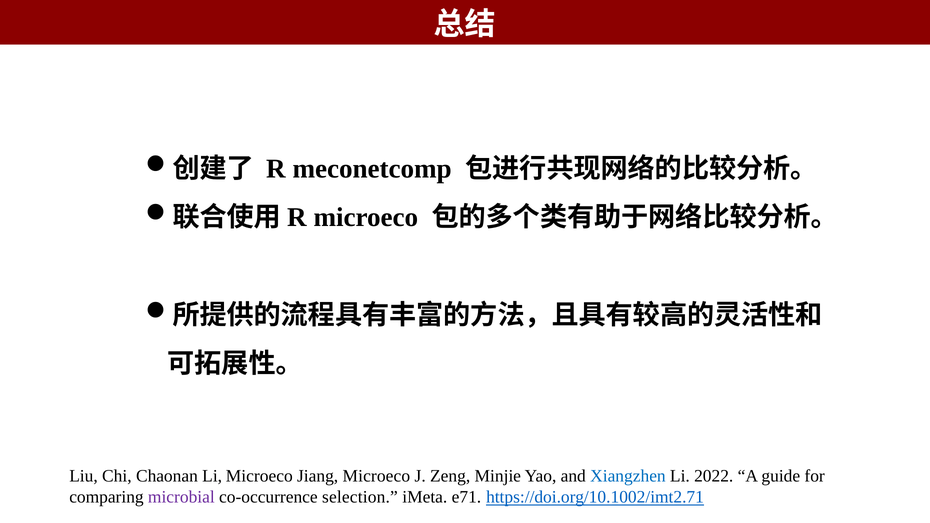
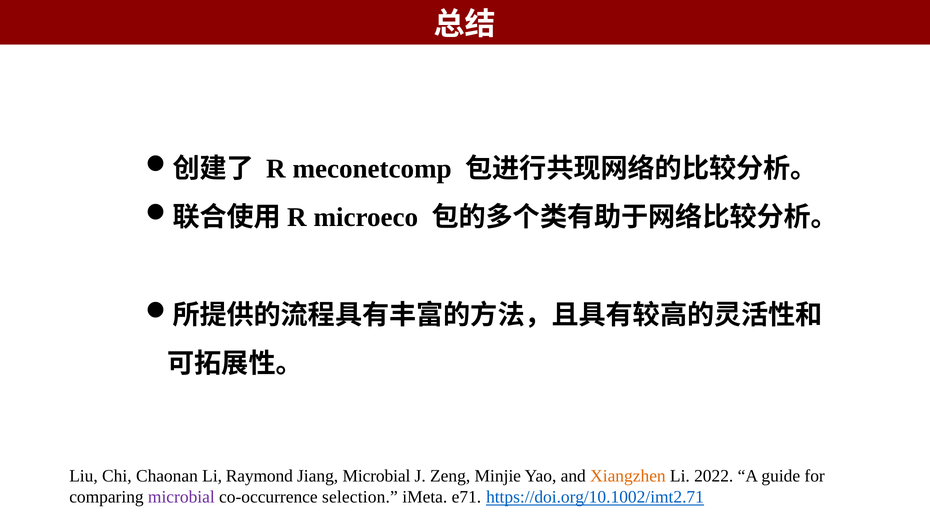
Li Microeco: Microeco -> Raymond
Jiang Microeco: Microeco -> Microbial
Xiangzhen colour: blue -> orange
